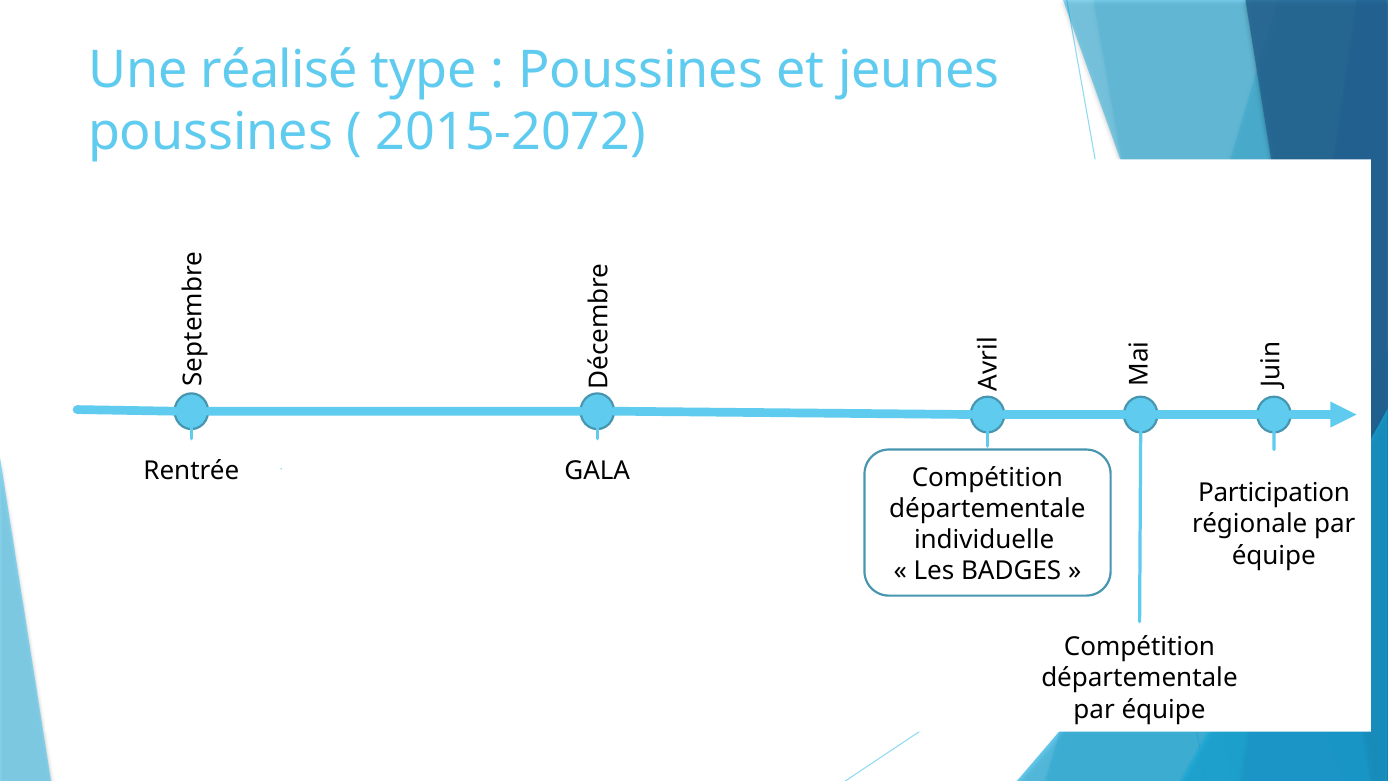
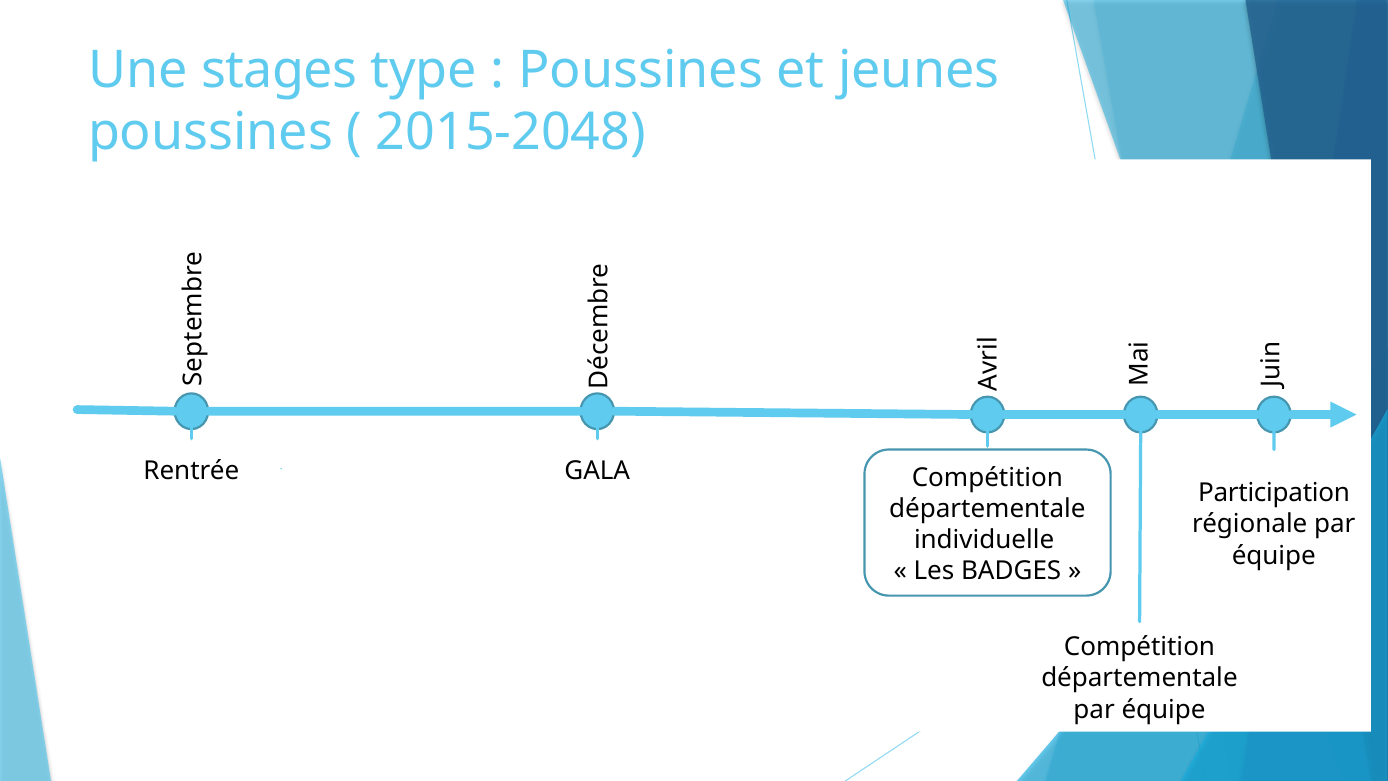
réalisé: réalisé -> stages
2015-2072: 2015-2072 -> 2015-2048
